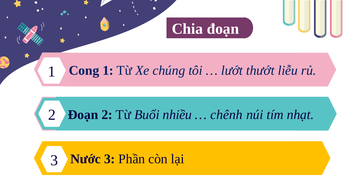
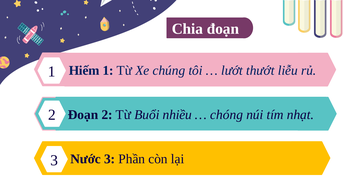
Cong: Cong -> Hiếm
chênh: chênh -> chóng
